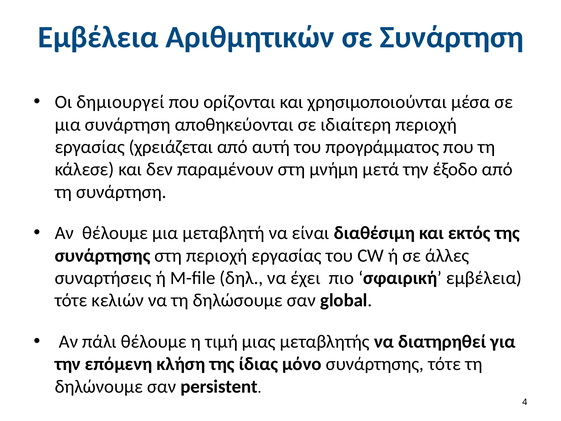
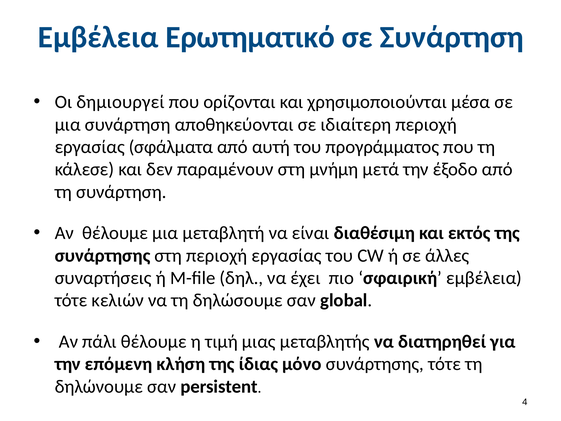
Αριθμητικών: Αριθμητικών -> Ερωτηματικό
χρειάζεται: χρειάζεται -> σφάλματα
